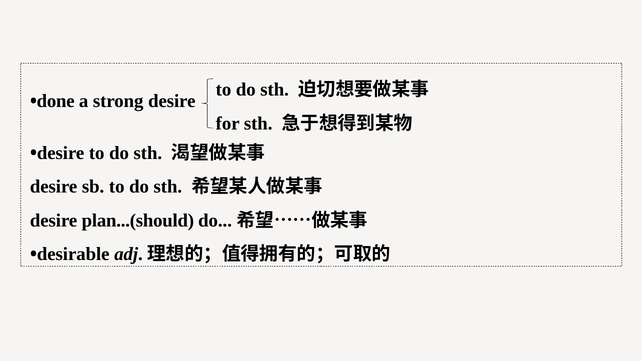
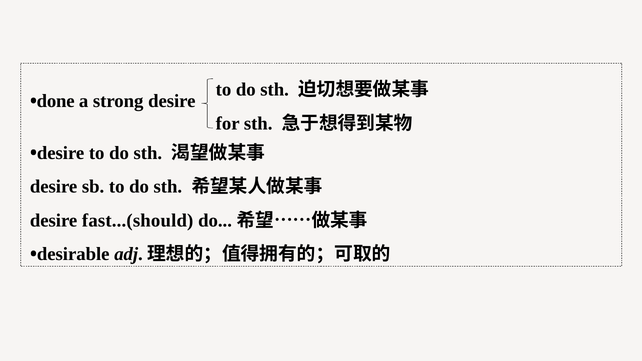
plan...(should: plan...(should -> fast...(should
